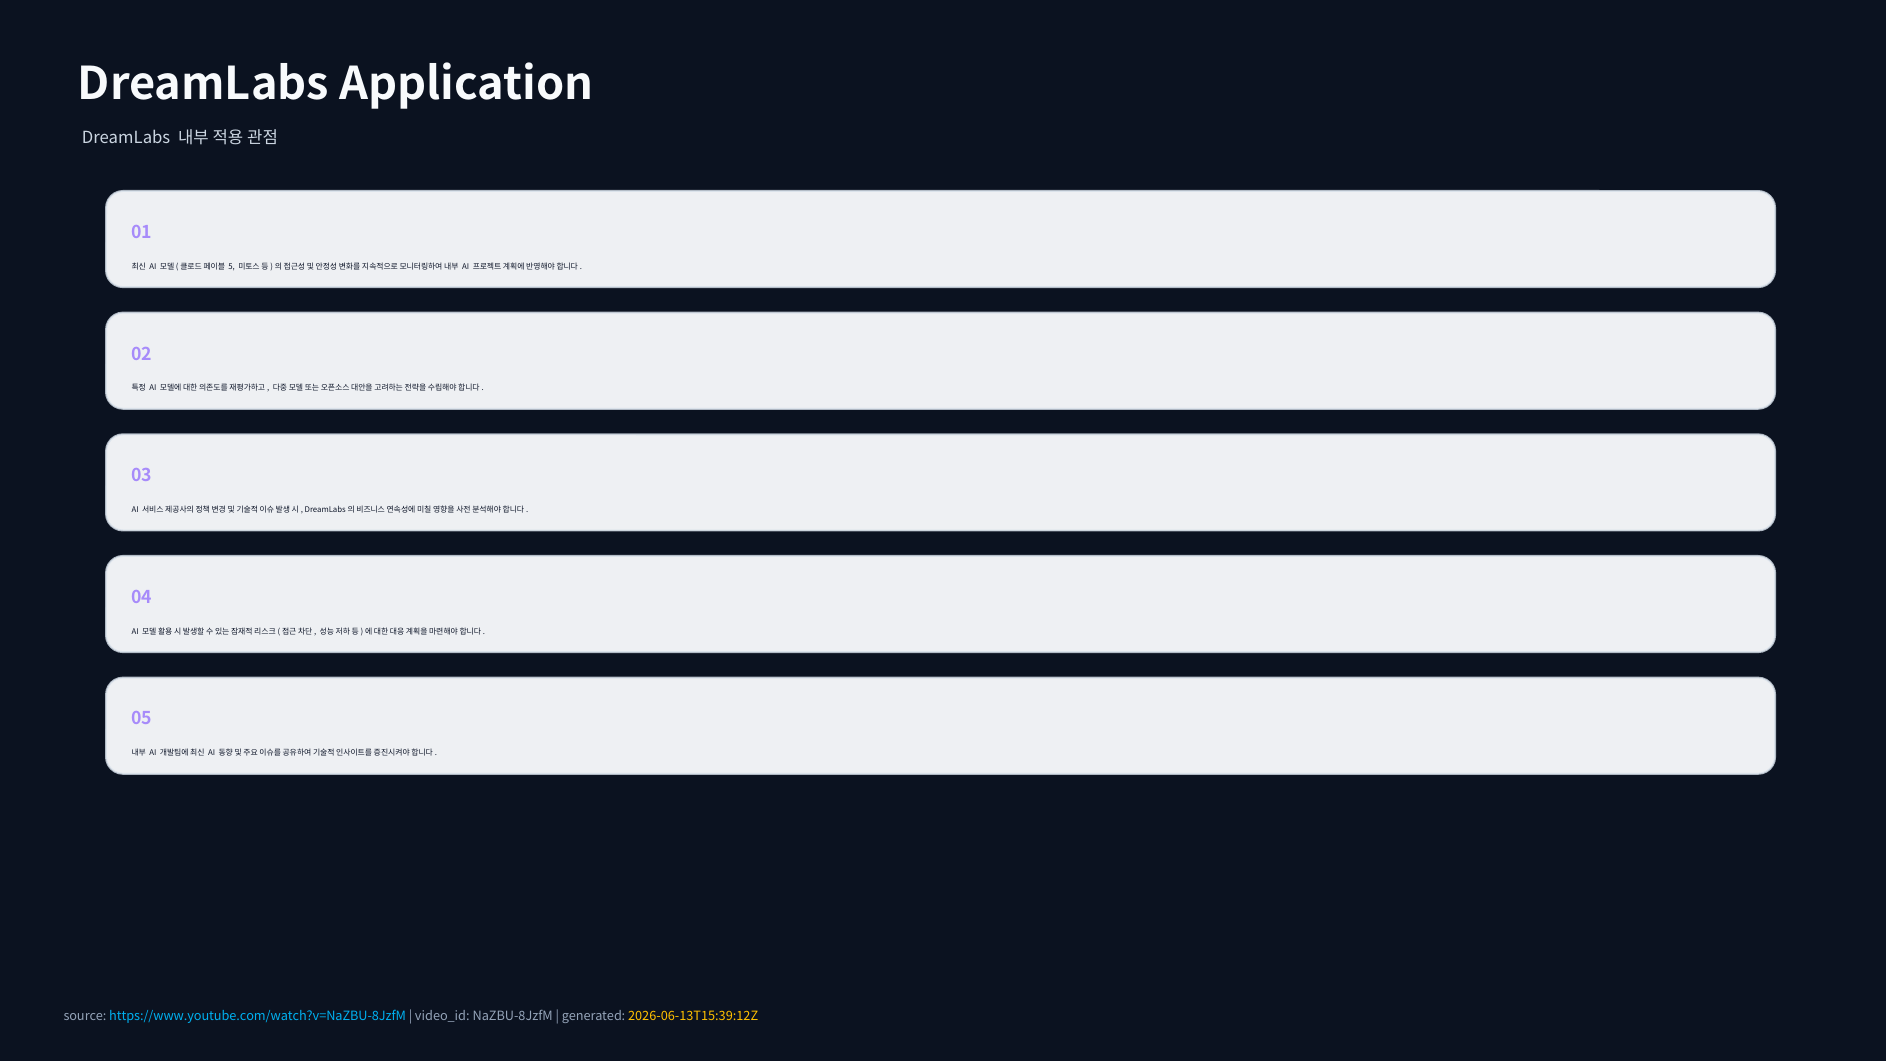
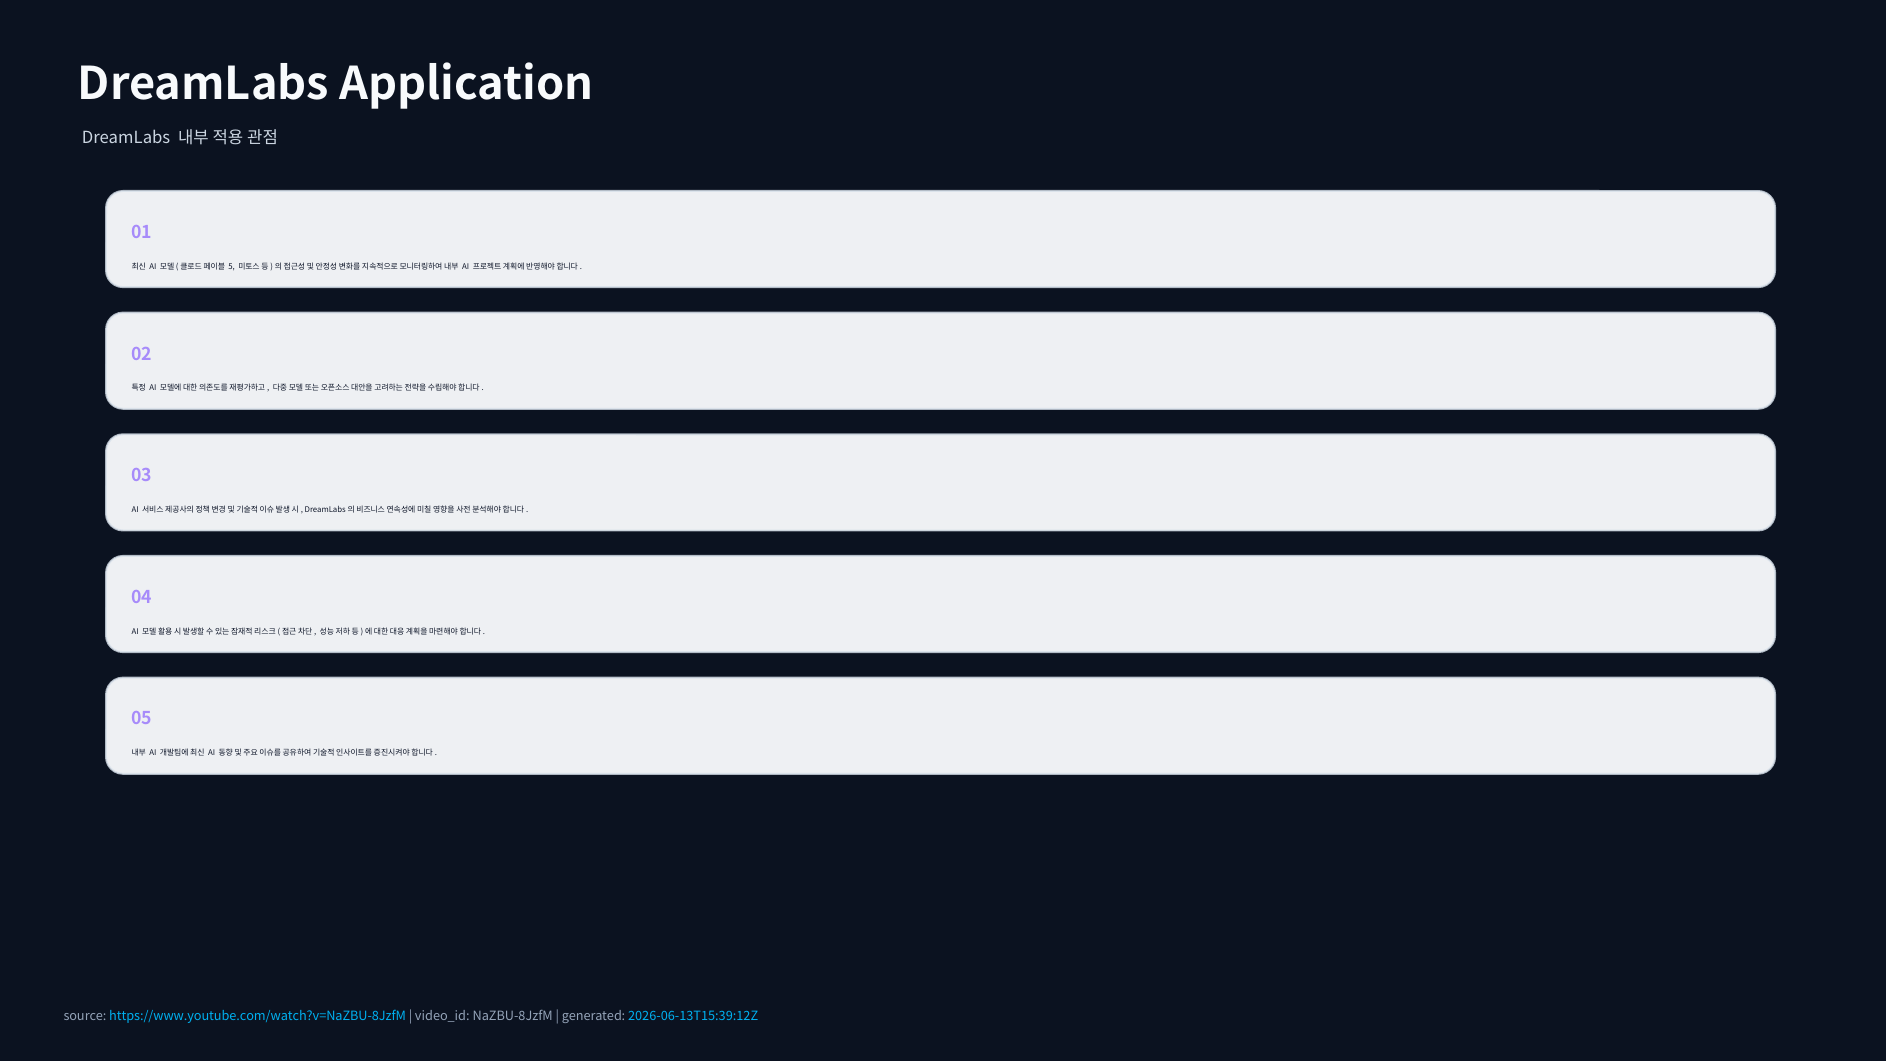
2026-06-13T15:39:12Z colour: yellow -> light blue
